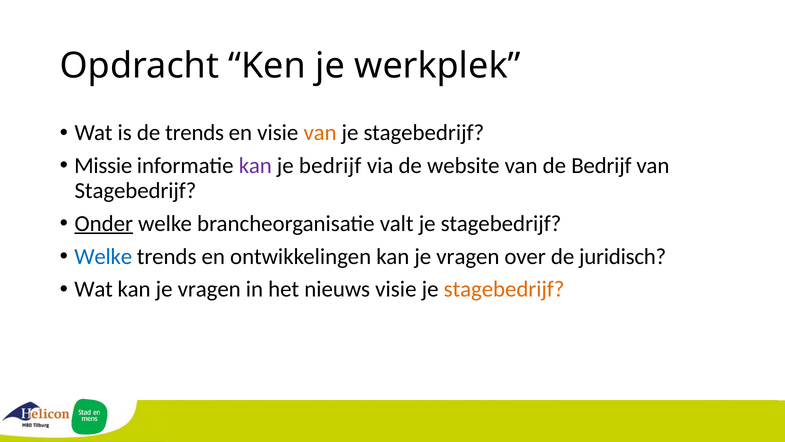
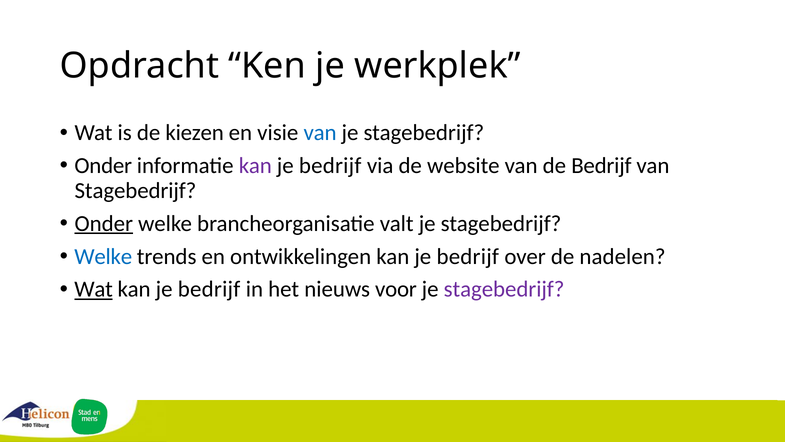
de trends: trends -> kiezen
van at (320, 133) colour: orange -> blue
Missie at (103, 166): Missie -> Onder
ontwikkelingen kan je vragen: vragen -> bedrijf
juridisch: juridisch -> nadelen
Wat at (94, 289) underline: none -> present
vragen at (209, 289): vragen -> bedrijf
nieuws visie: visie -> voor
stagebedrijf at (504, 289) colour: orange -> purple
